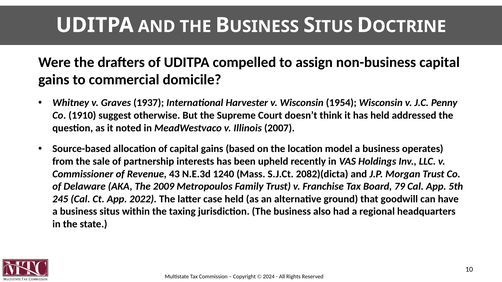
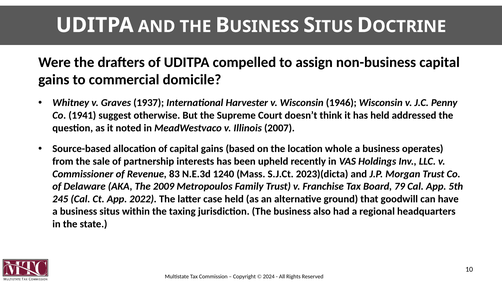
1954: 1954 -> 1946
1910: 1910 -> 1941
model: model -> whole
43: 43 -> 83
2082)(dicta: 2082)(dicta -> 2023)(dicta
